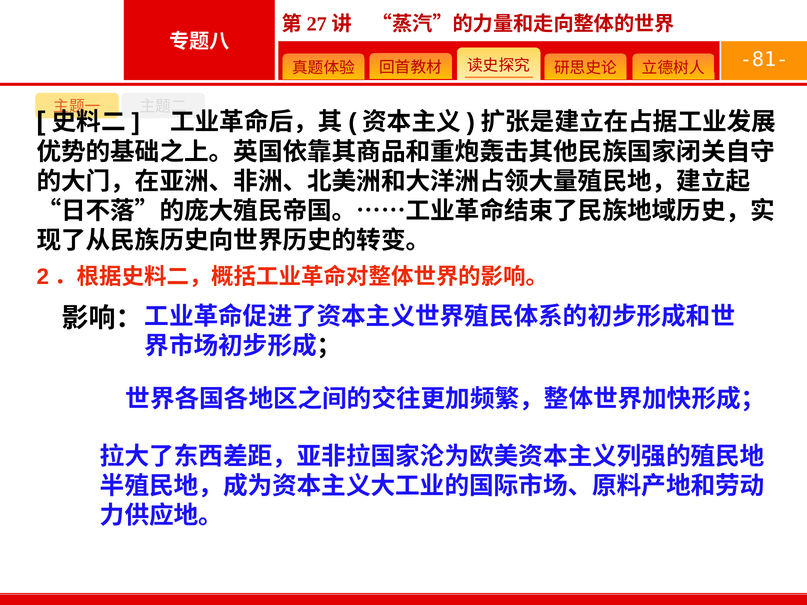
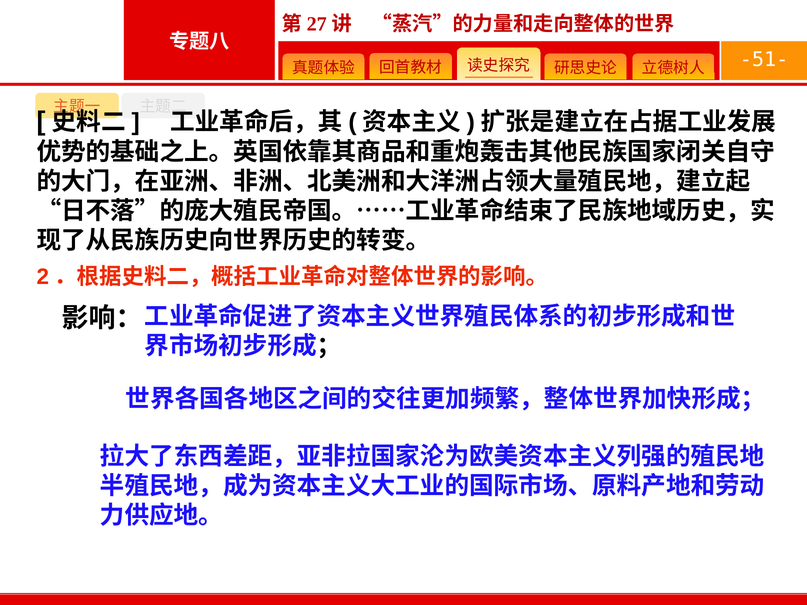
-81-: -81- -> -51-
